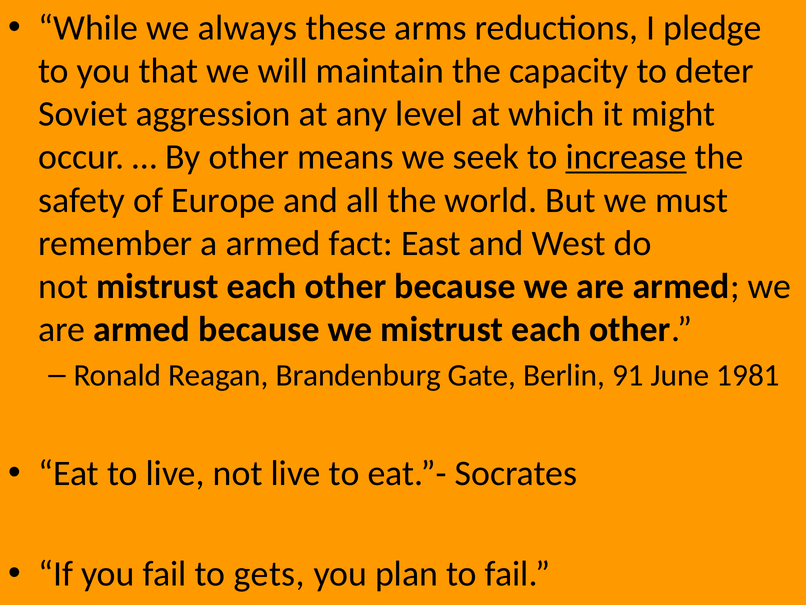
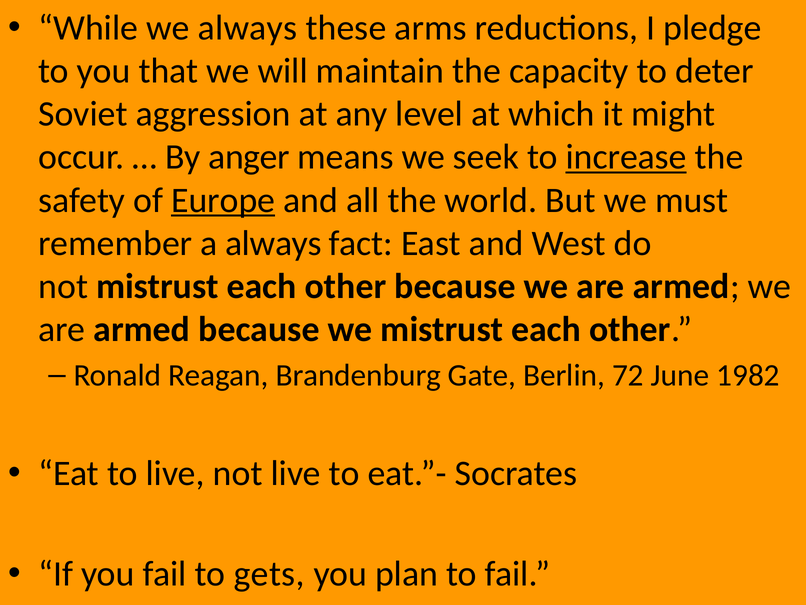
By other: other -> anger
Europe underline: none -> present
a armed: armed -> always
91: 91 -> 72
1981: 1981 -> 1982
